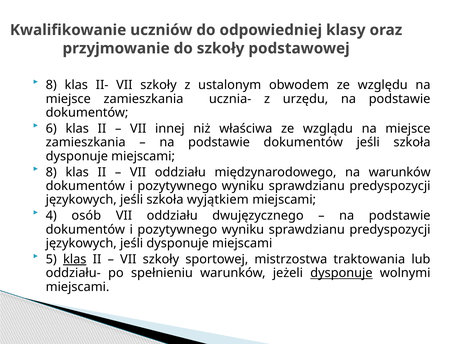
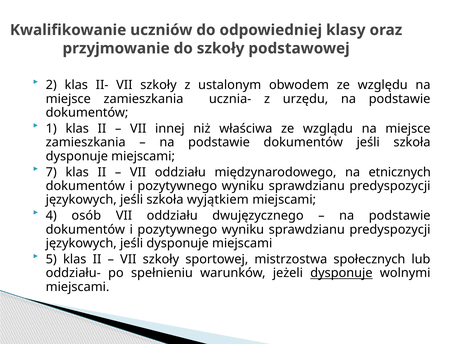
8 at (51, 85): 8 -> 2
6: 6 -> 1
8 at (51, 172): 8 -> 7
na warunków: warunków -> etnicznych
klas at (75, 259) underline: present -> none
traktowania: traktowania -> społecznych
